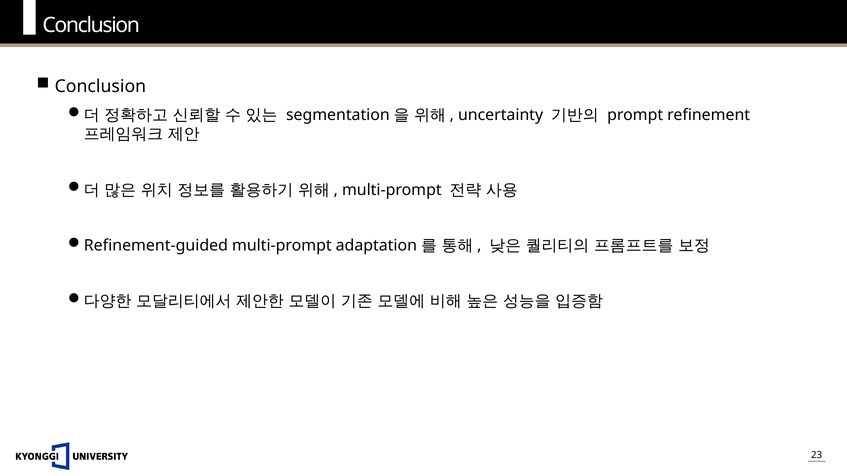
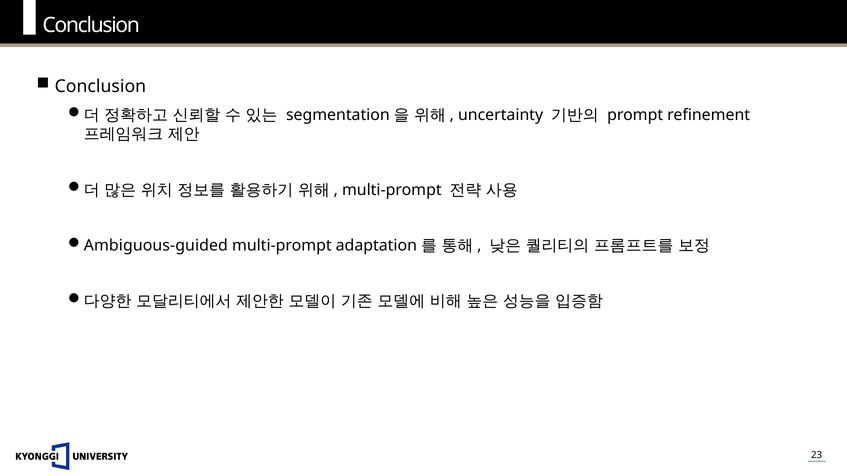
Refinement-guided: Refinement-guided -> Ambiguous-guided
